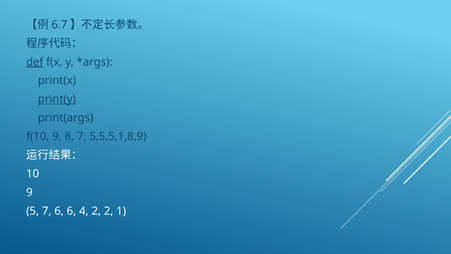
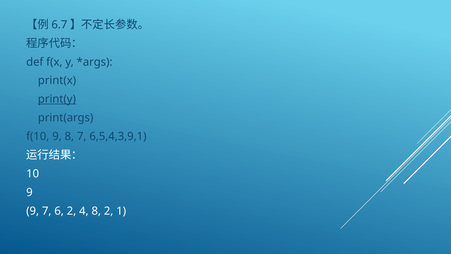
def underline: present -> none
5,5,5,1,8,9: 5,5,5,1,8,9 -> 6,5,4,3,9,1
5 at (33, 211): 5 -> 9
6 6: 6 -> 2
4 2: 2 -> 8
